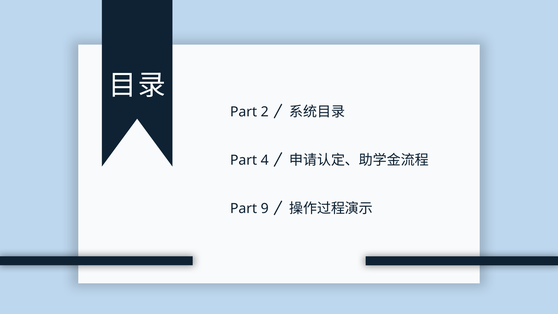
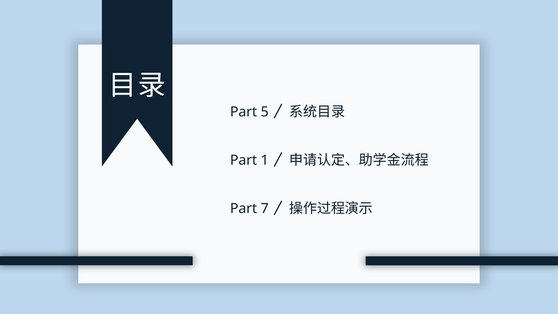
2: 2 -> 5
4: 4 -> 1
9: 9 -> 7
